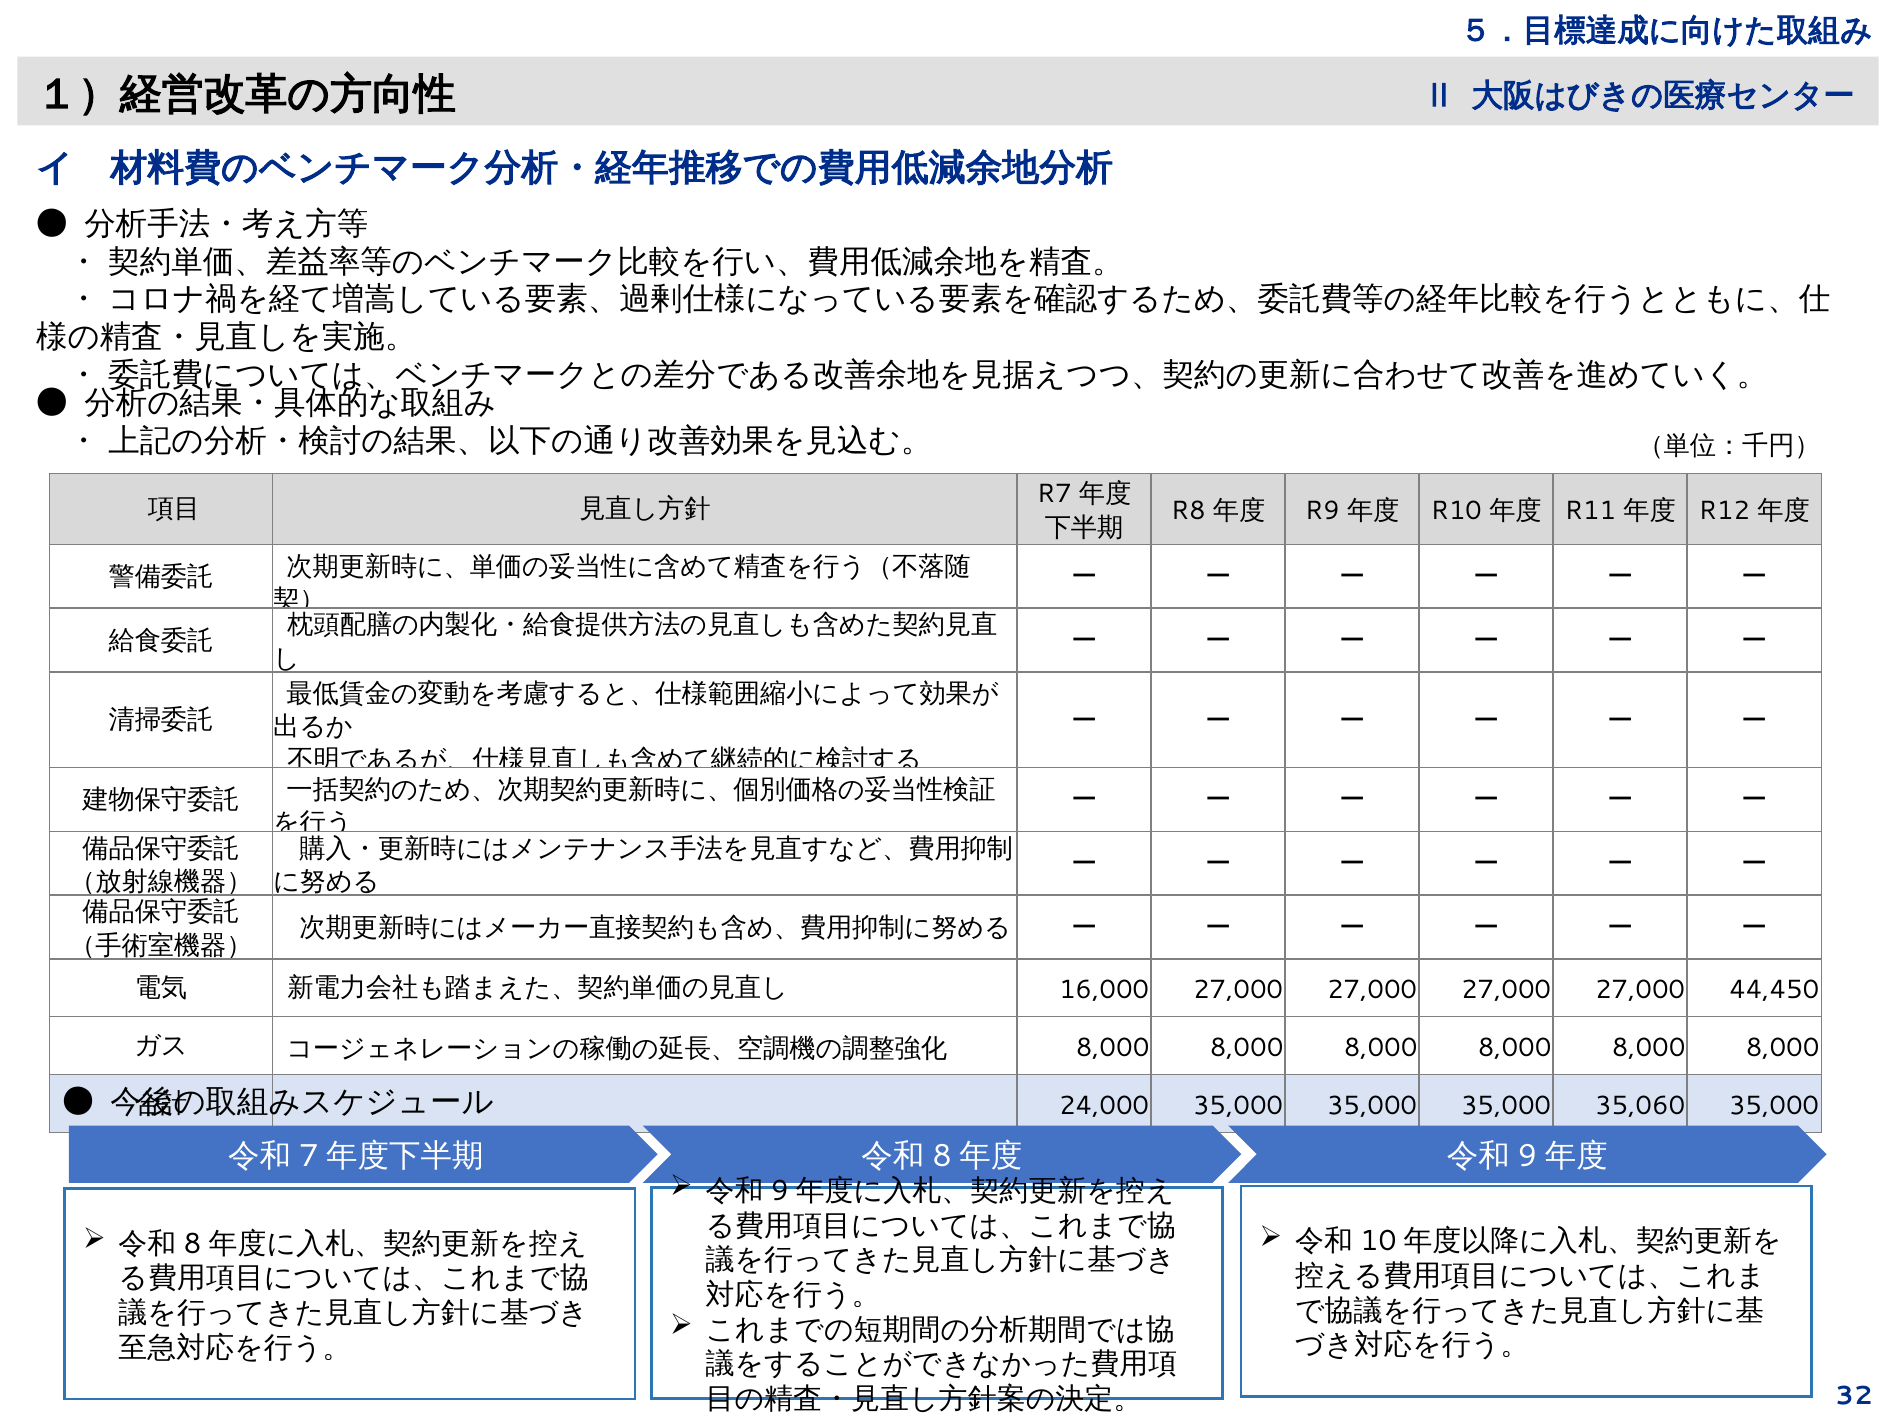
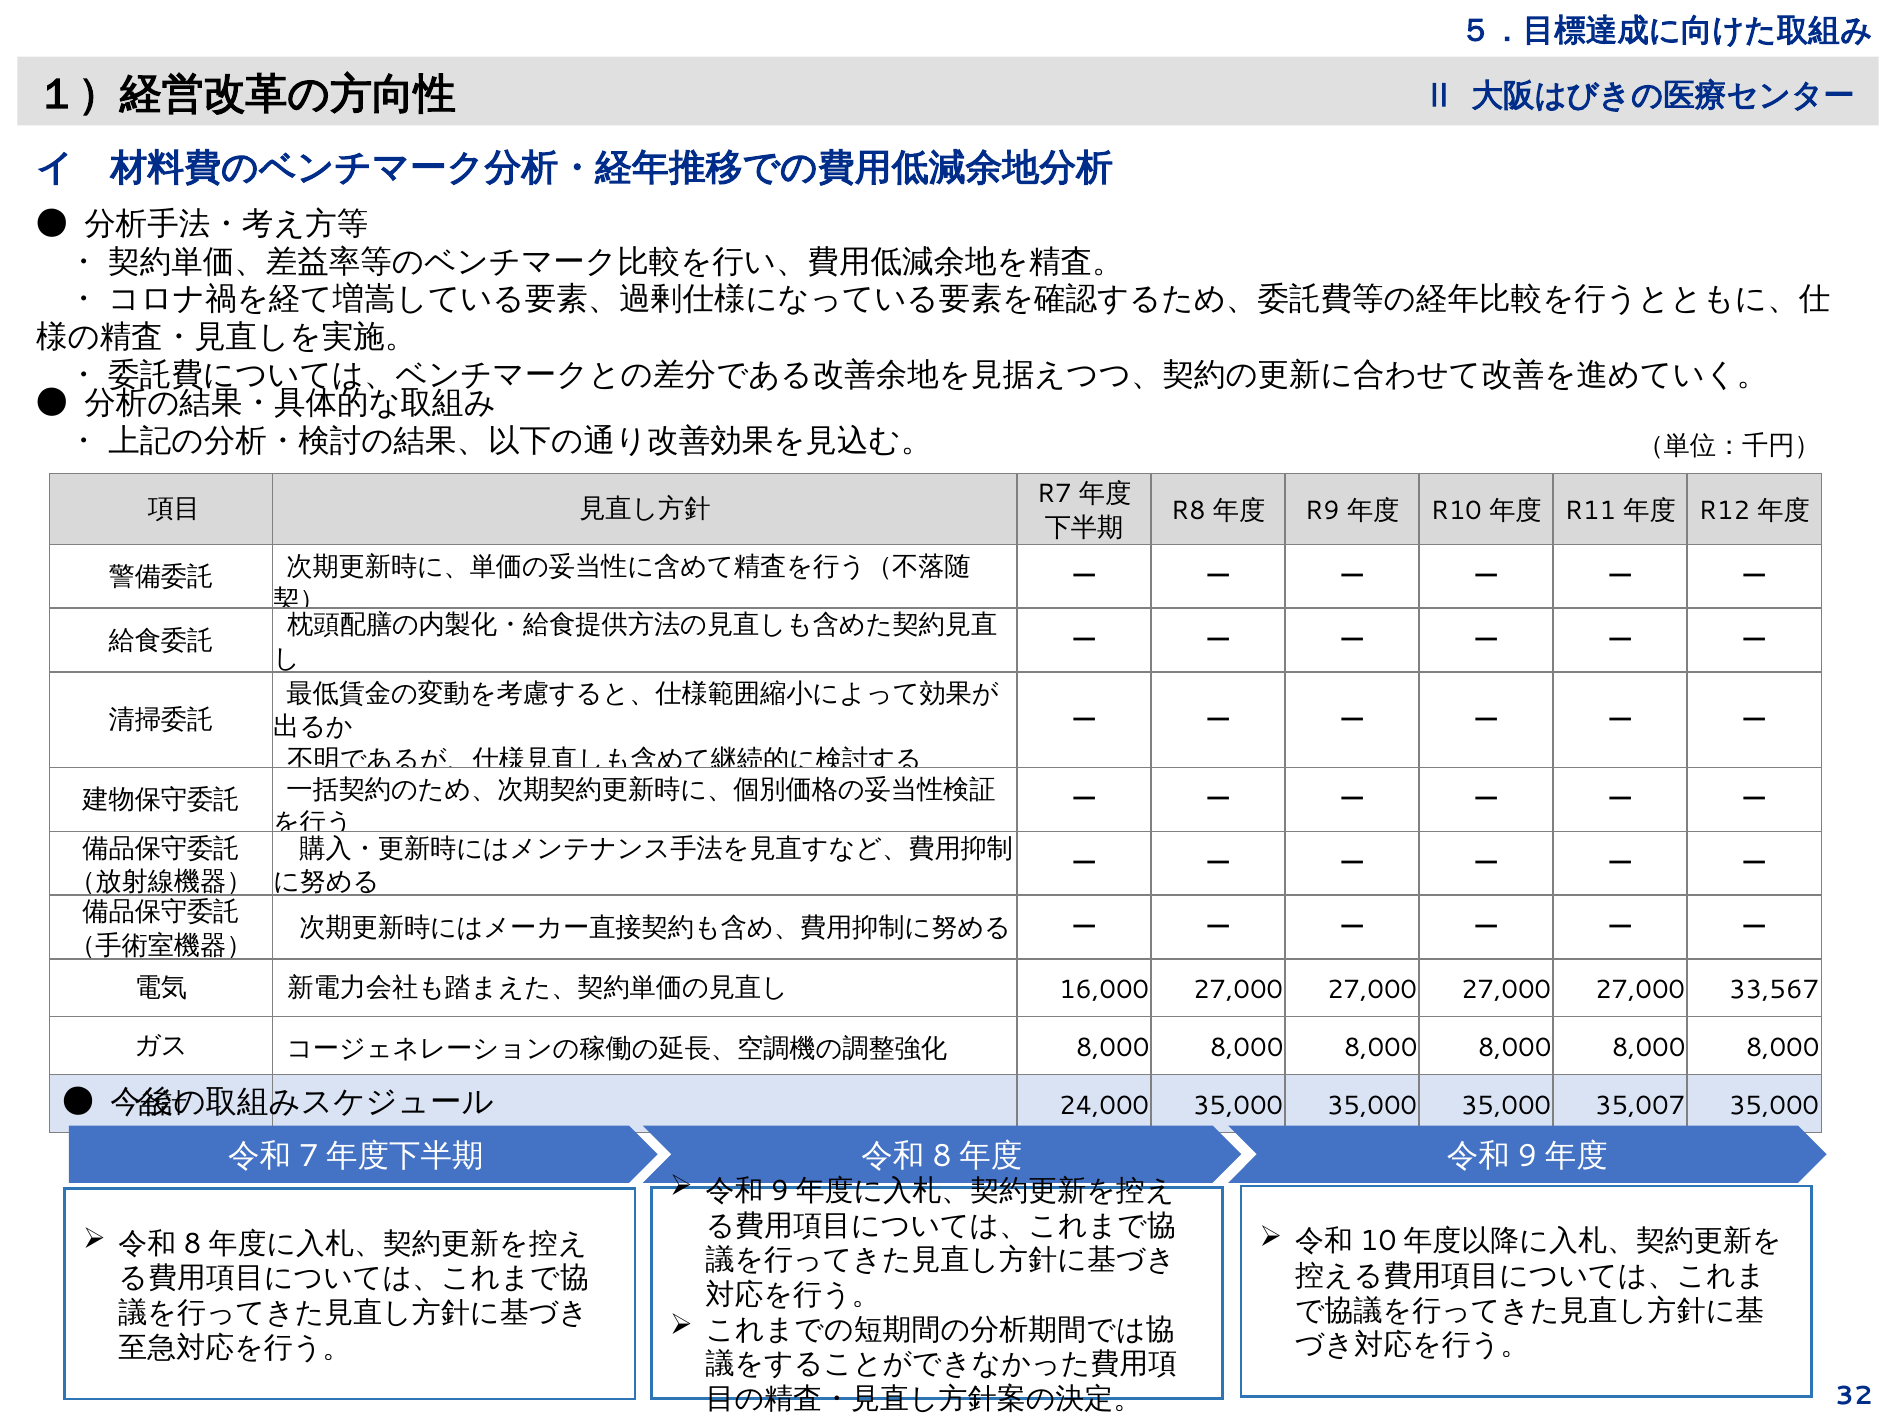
44,450: 44,450 -> 33,567
35,060: 35,060 -> 35,007
